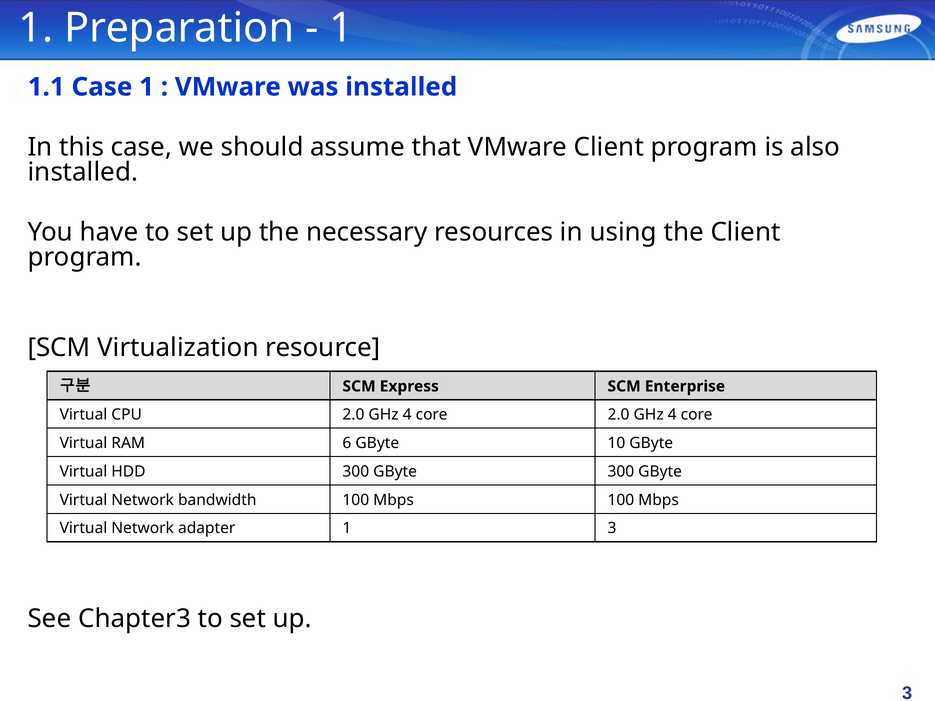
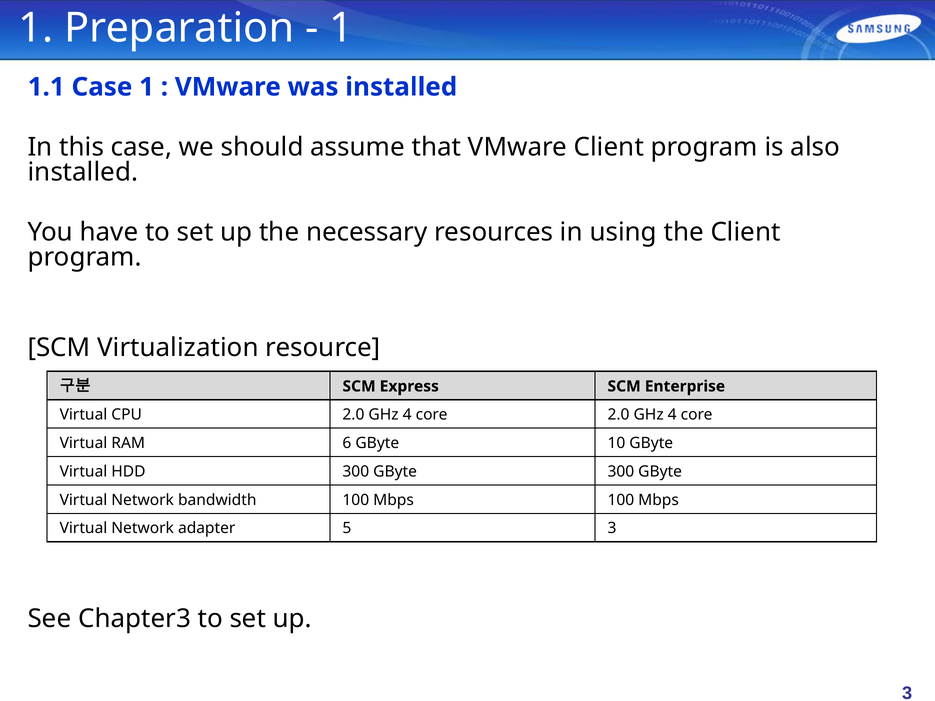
adapter 1: 1 -> 5
